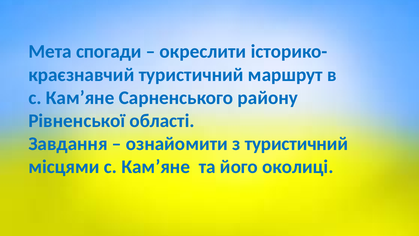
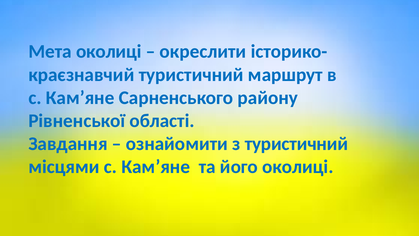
Мета спогади: спогади -> околиці
